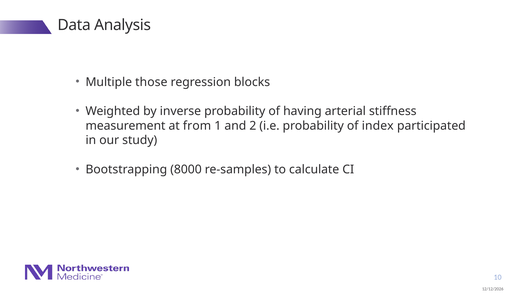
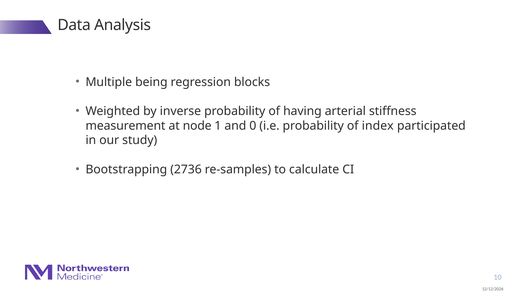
those: those -> being
from: from -> node
2: 2 -> 0
8000: 8000 -> 2736
